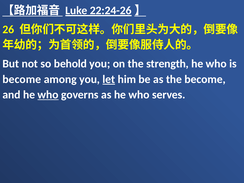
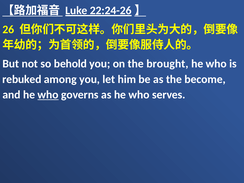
strength: strength -> brought
become at (22, 79): become -> rebuked
let underline: present -> none
